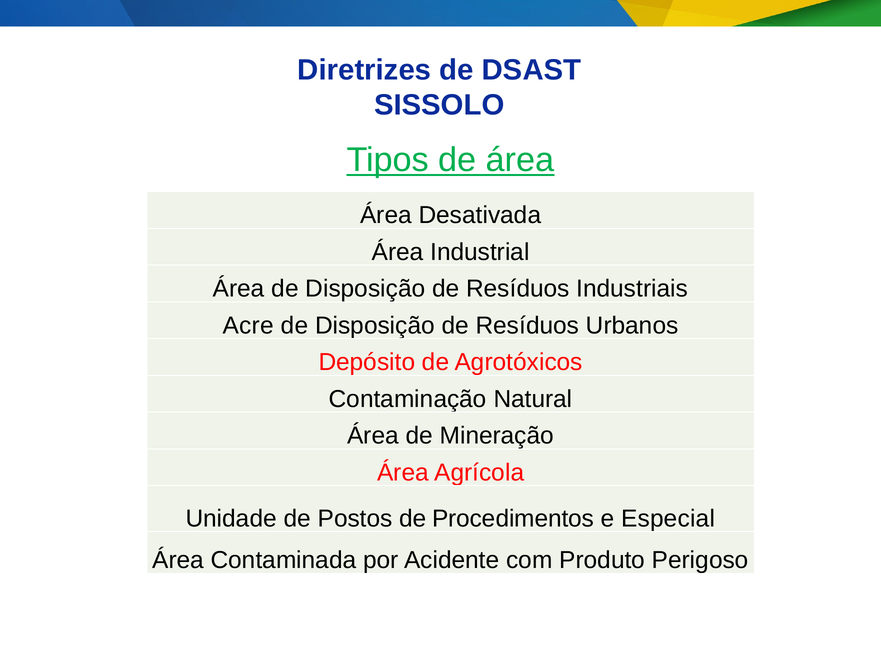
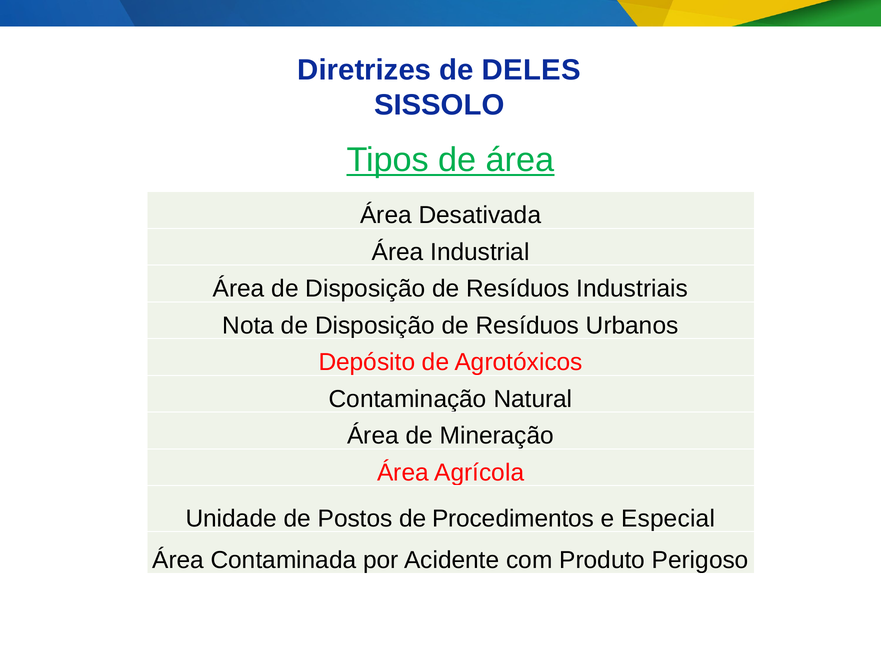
DSAST: DSAST -> DELES
Acre: Acre -> Nota
